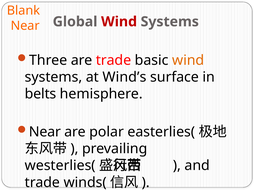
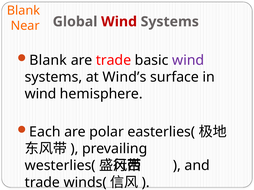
Three at (48, 60): Three -> Blank
wind at (188, 60) colour: orange -> purple
belts at (41, 94): belts -> wind
Near at (45, 132): Near -> Each
